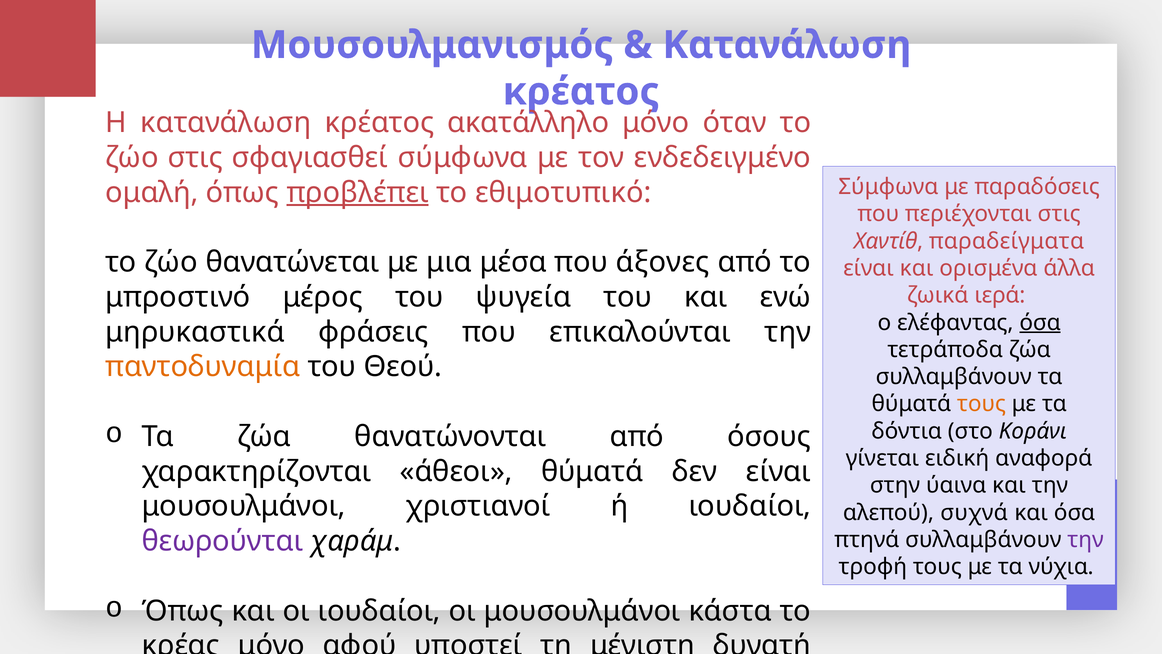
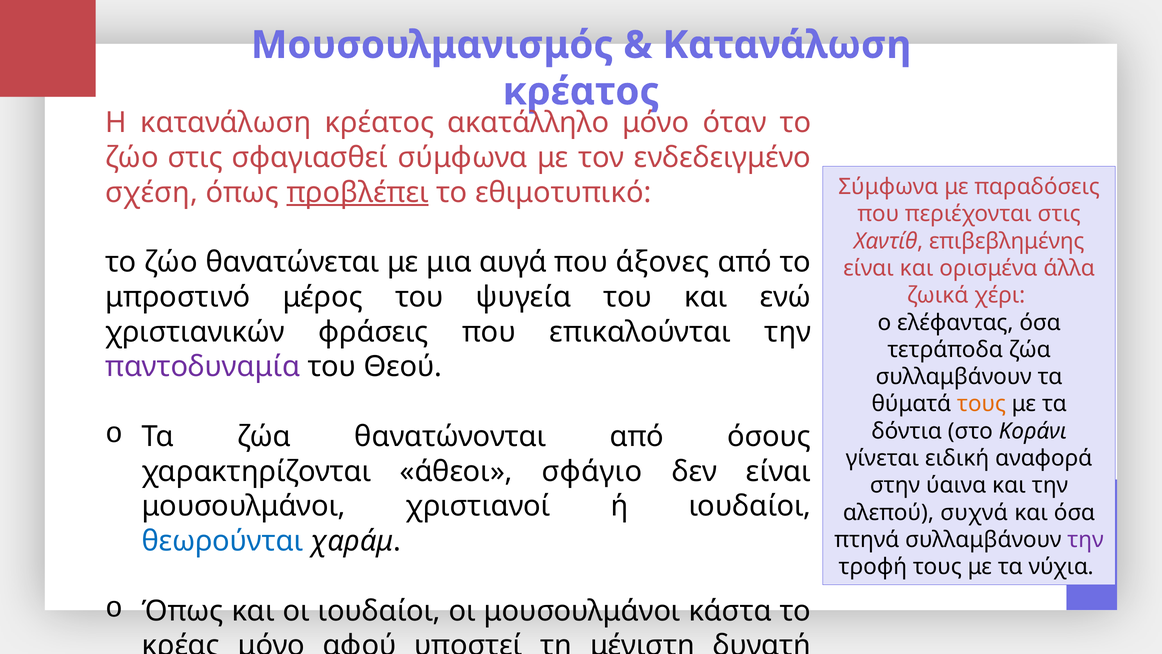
ομαλή: ομαλή -> σχέση
παραδείγματα: παραδείγματα -> επιβεβλημένης
μέσα: μέσα -> αυγά
ιερά: ιερά -> χέρι
όσα at (1040, 322) underline: present -> none
μηρυκαστικά: μηρυκαστικά -> χριστιανικών
παντοδυναμία colour: orange -> purple
άθεοι θύματά: θύματά -> σφάγιο
θεωρούνται colour: purple -> blue
